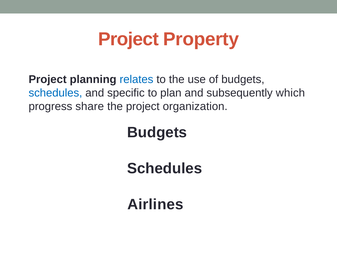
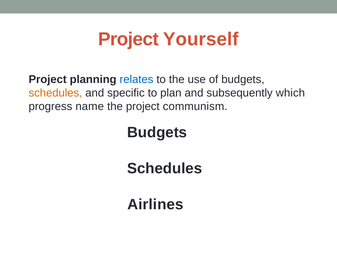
Property: Property -> Yourself
schedules at (55, 93) colour: blue -> orange
share: share -> name
organization: organization -> communism
